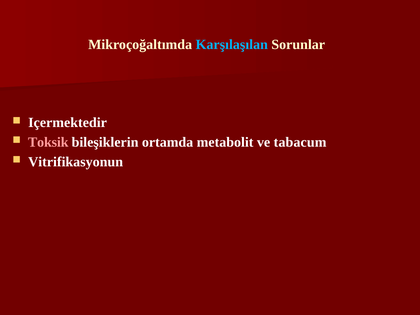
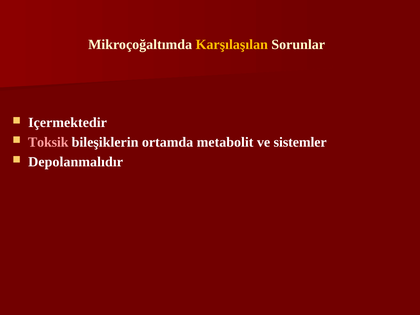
Karşılaşılan colour: light blue -> yellow
tabacum: tabacum -> sistemler
Vitrifikasyonun: Vitrifikasyonun -> Depolanmalıdır
